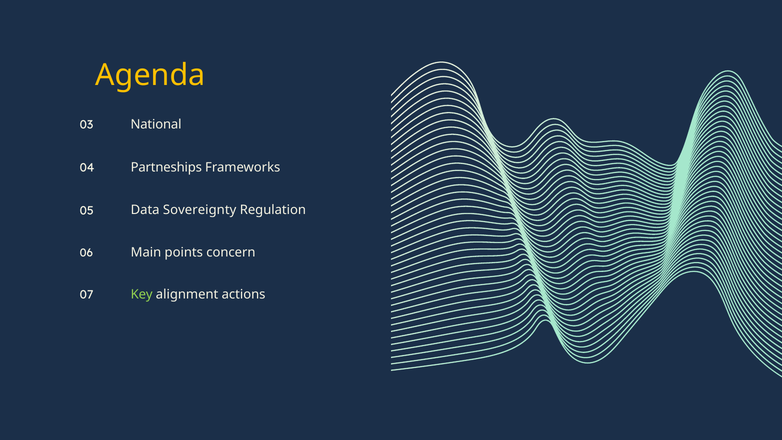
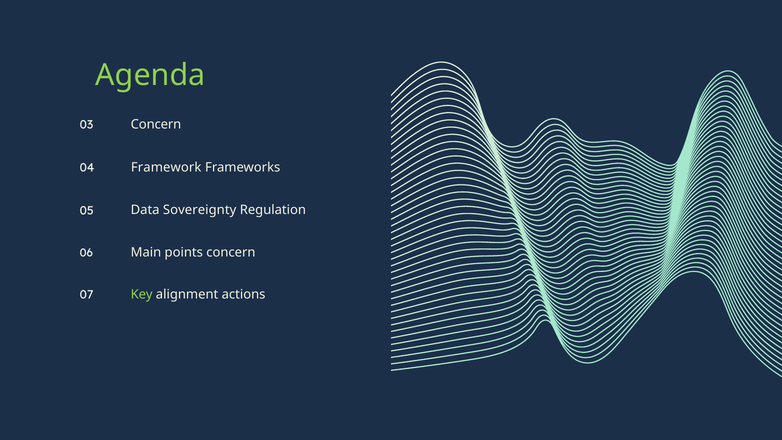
Agenda colour: yellow -> light green
03 National: National -> Concern
Partneships: Partneships -> Framework
